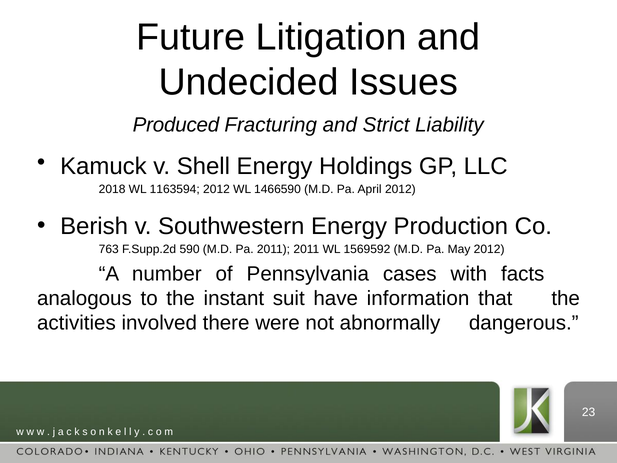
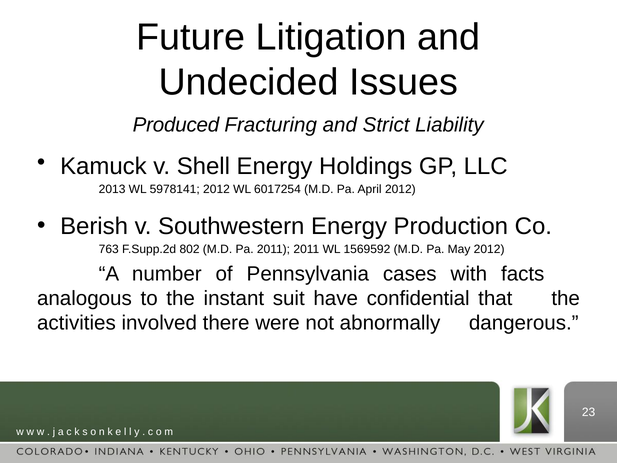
2018: 2018 -> 2013
1163594: 1163594 -> 5978141
1466590: 1466590 -> 6017254
590: 590 -> 802
information: information -> confidential
